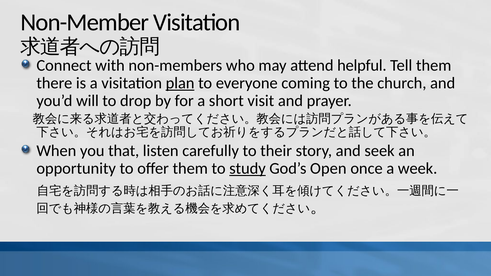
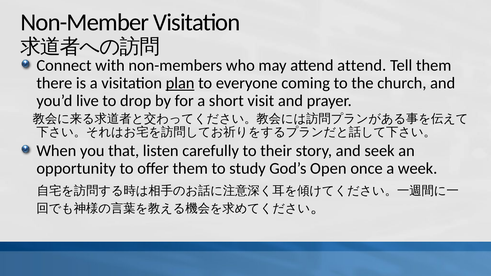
attend helpful: helpful -> attend
will: will -> live
study underline: present -> none
